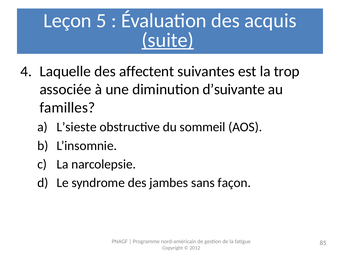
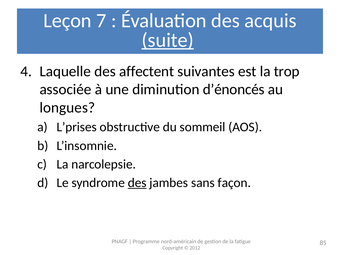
5: 5 -> 7
d’suivante: d’suivante -> d’énoncés
familles: familles -> longues
L’sieste: L’sieste -> L’prises
des at (137, 183) underline: none -> present
